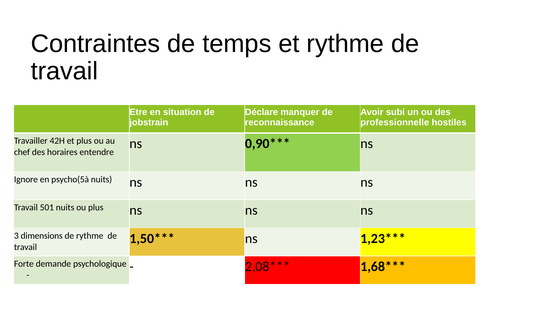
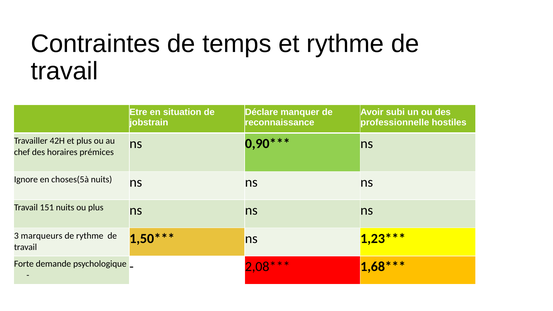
entendre: entendre -> prémices
psycho(5à: psycho(5à -> choses(5à
501: 501 -> 151
dimensions: dimensions -> marqueurs
